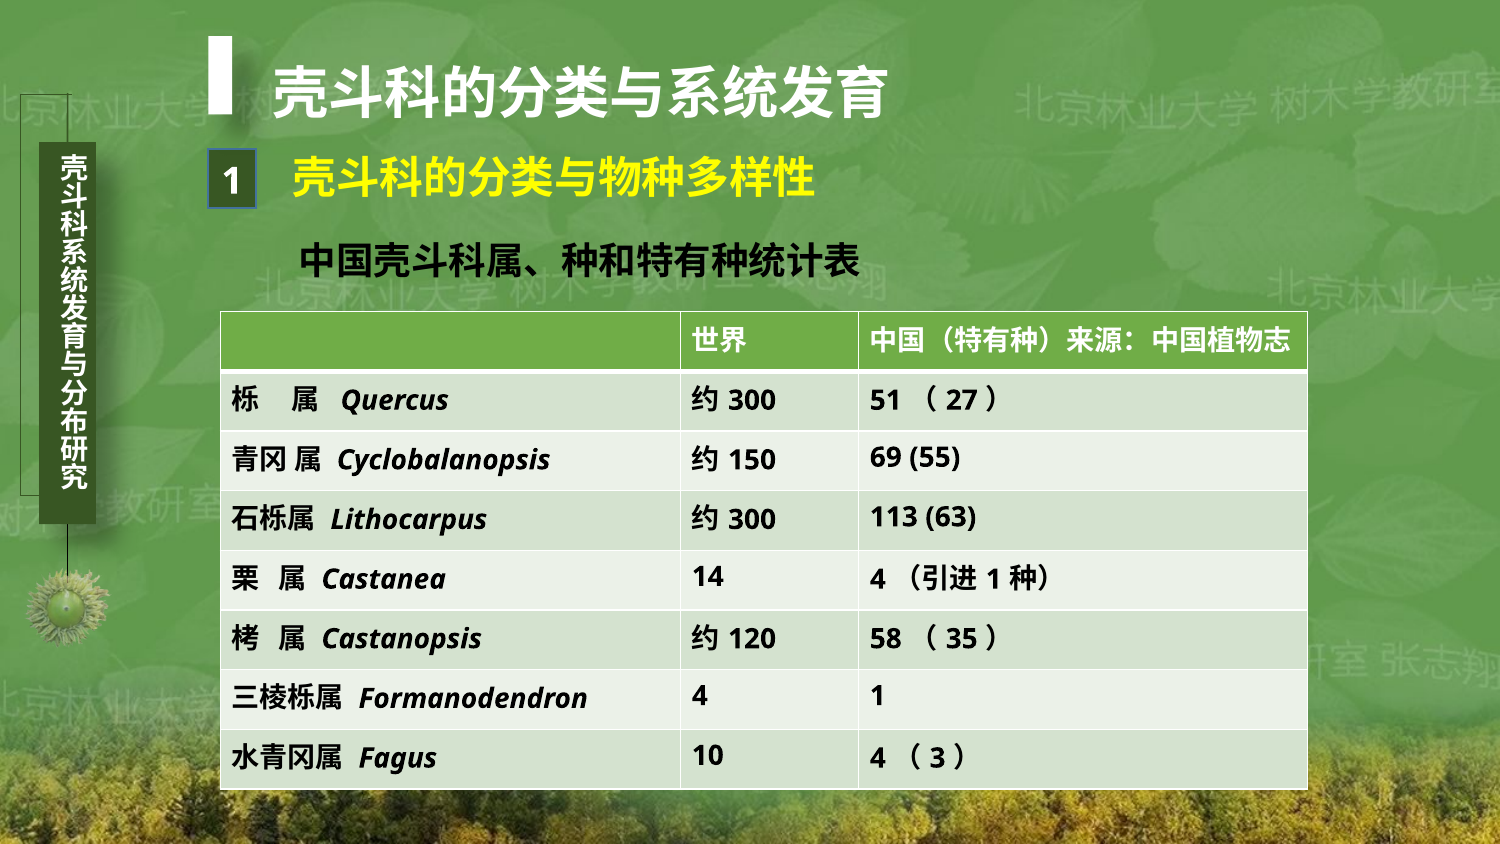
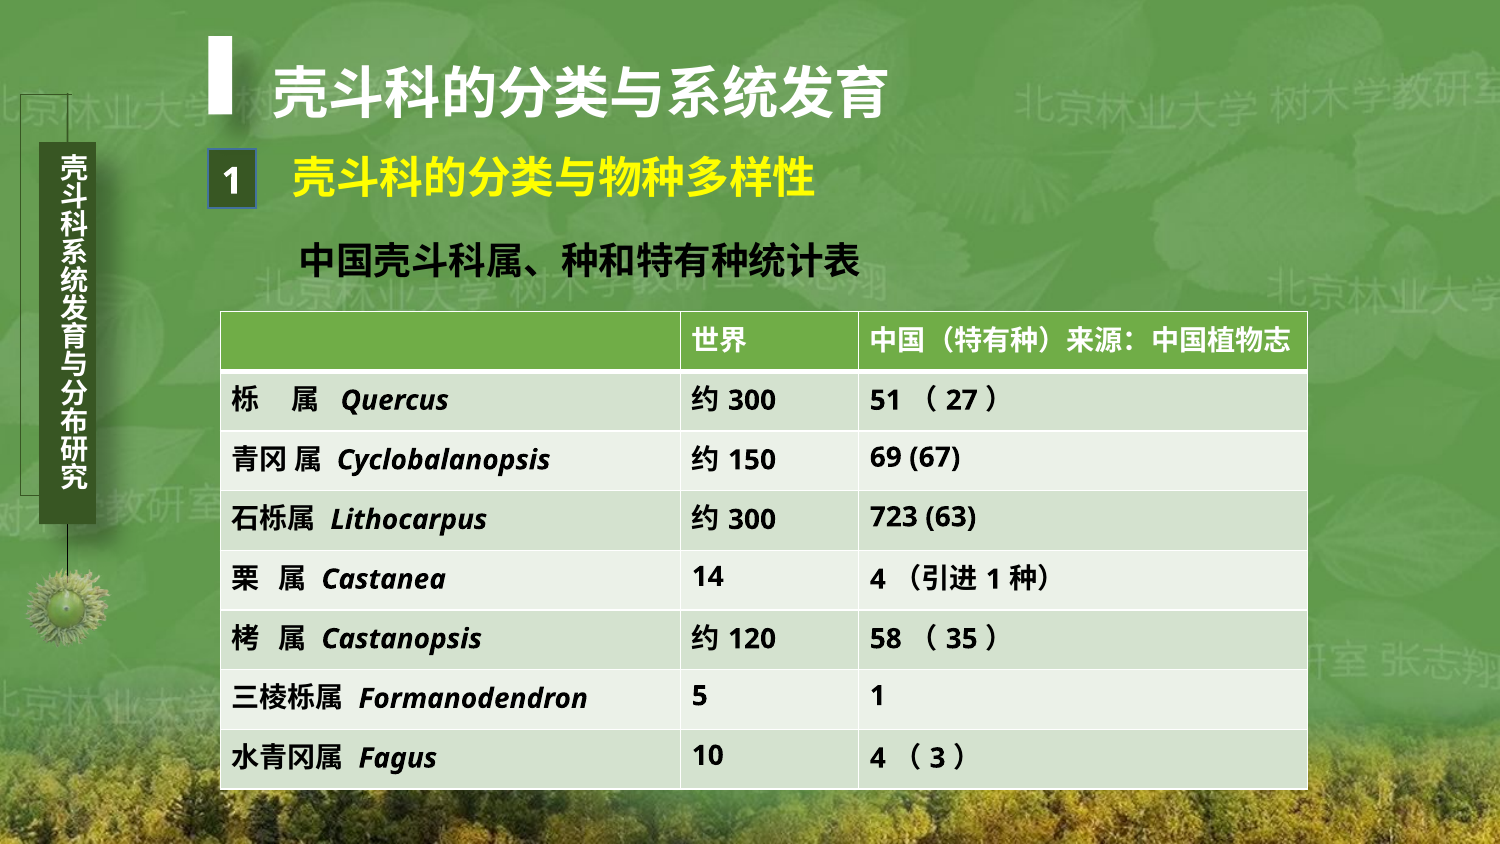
55: 55 -> 67
113: 113 -> 723
Formanodendron 4: 4 -> 5
